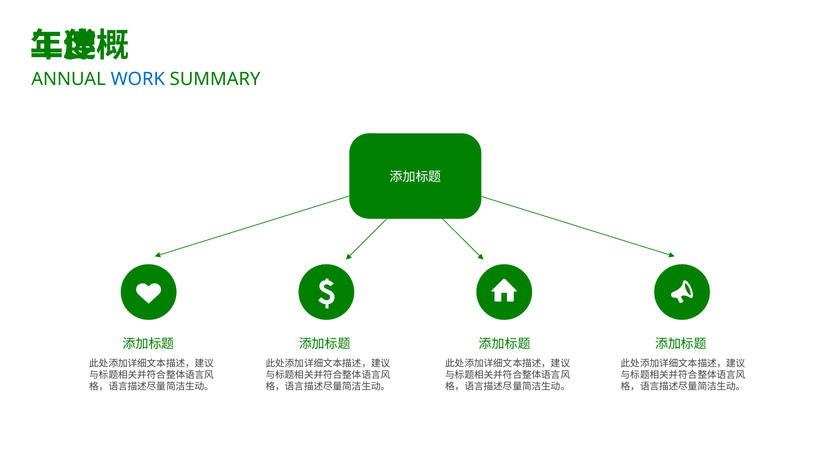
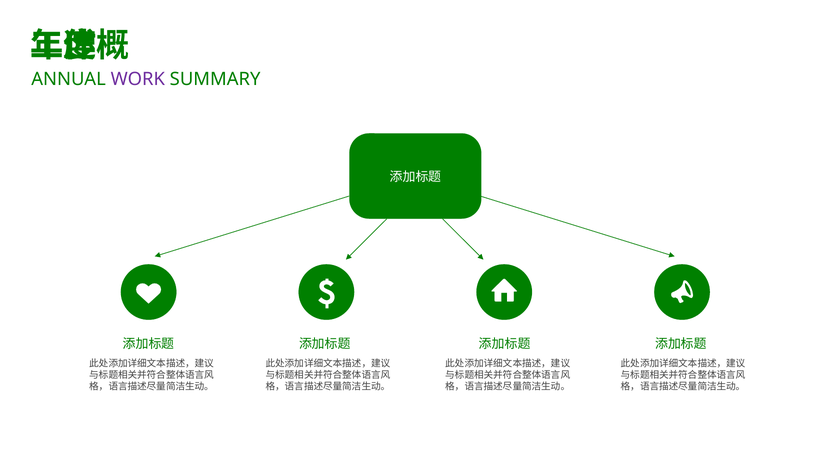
WORK colour: blue -> purple
